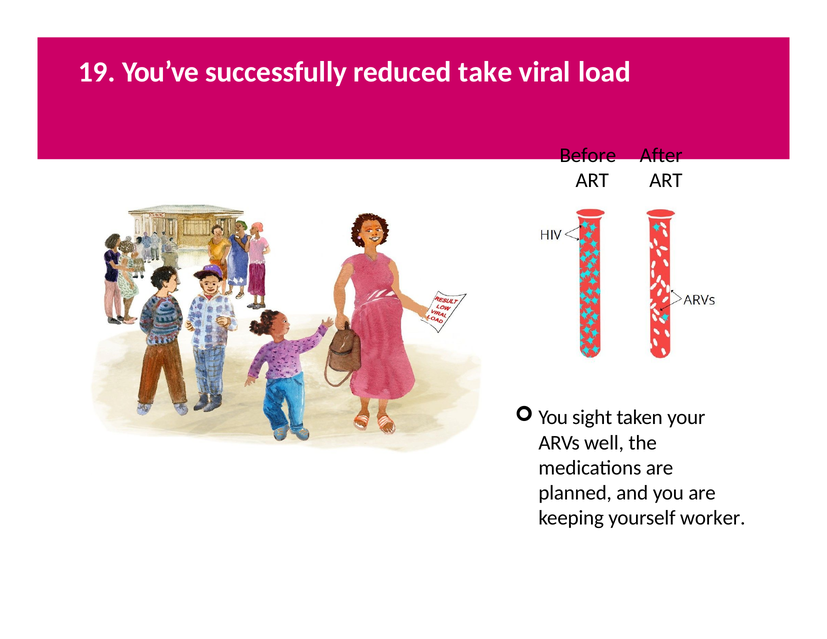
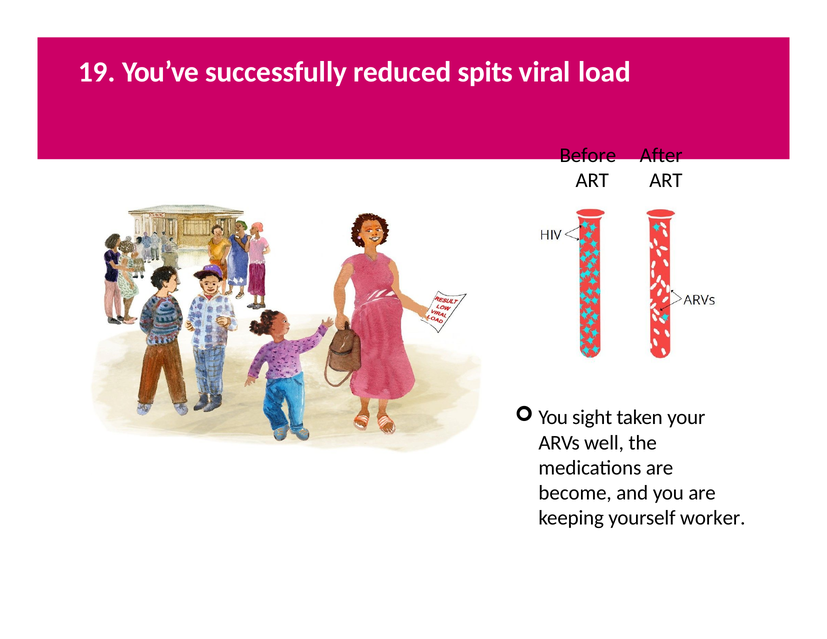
take: take -> spits
planned: planned -> become
